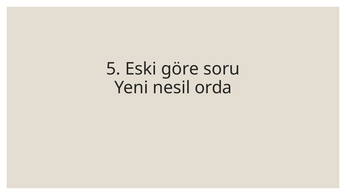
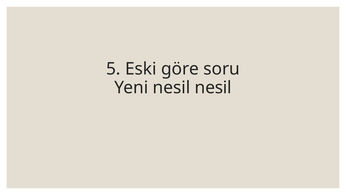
nesil orda: orda -> nesil
